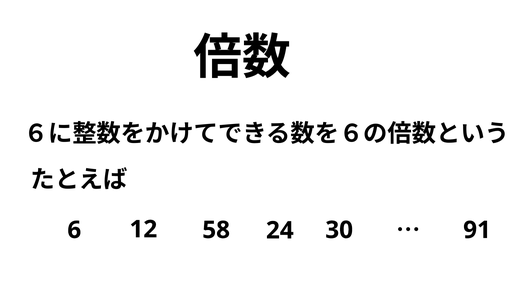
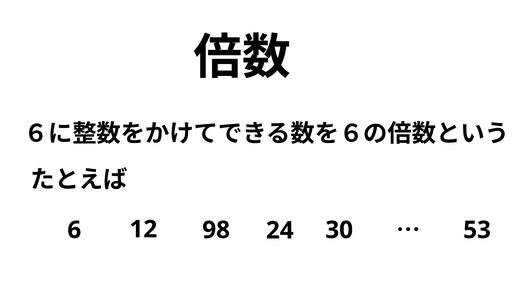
58: 58 -> 98
91: 91 -> 53
